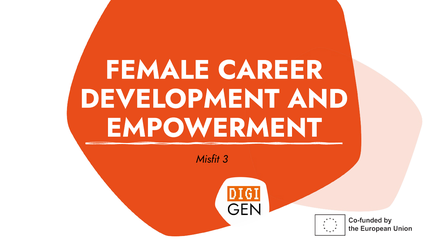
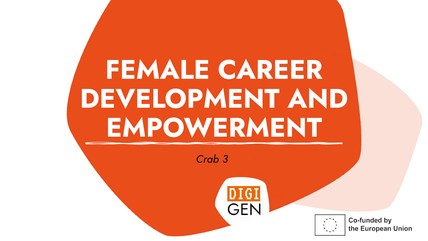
Misfit: Misfit -> Crab
